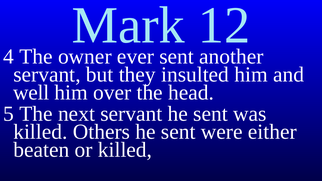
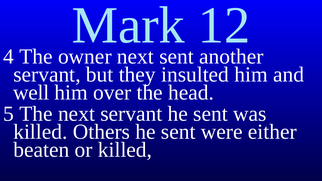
owner ever: ever -> next
